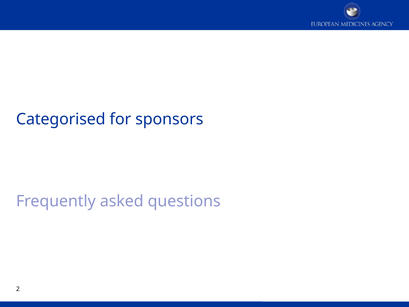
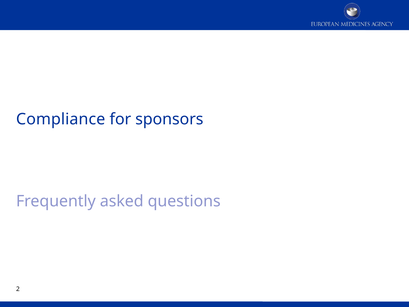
Categorised: Categorised -> Compliance
